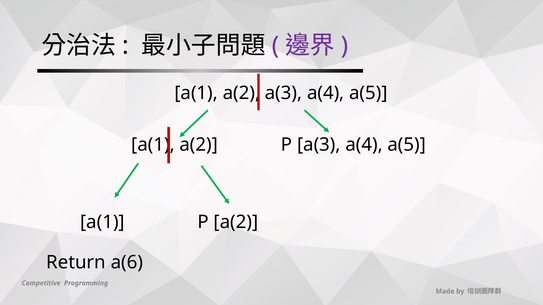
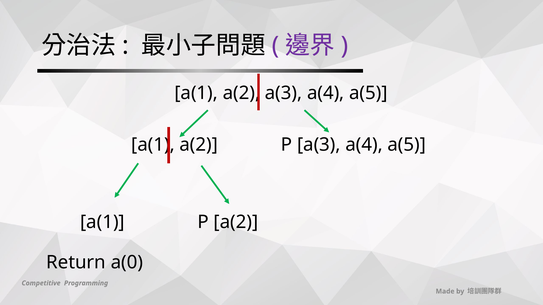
a(6: a(6 -> a(0
